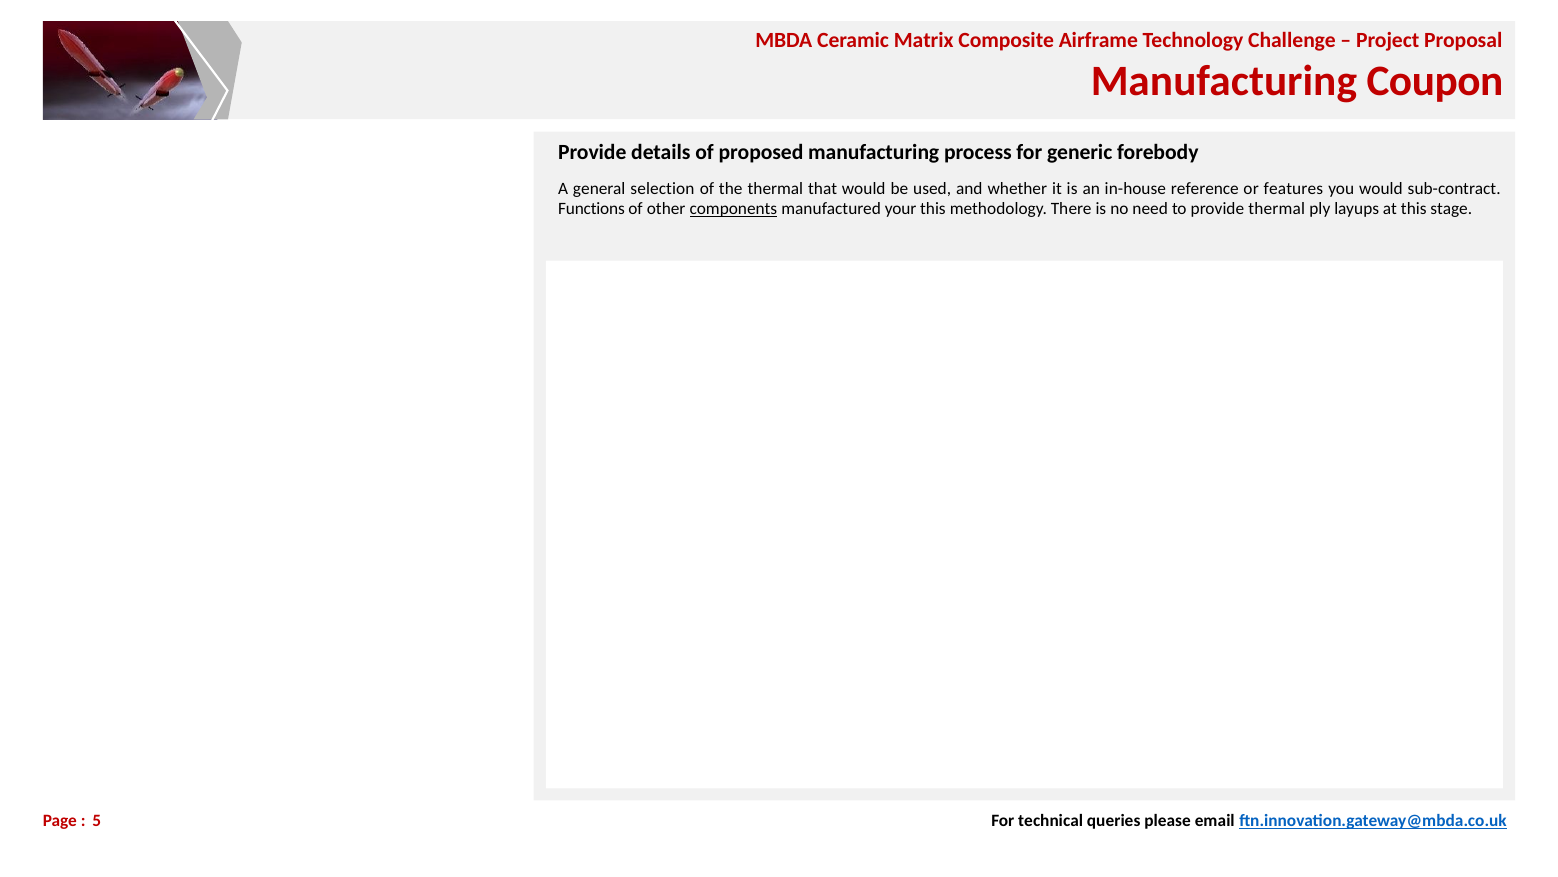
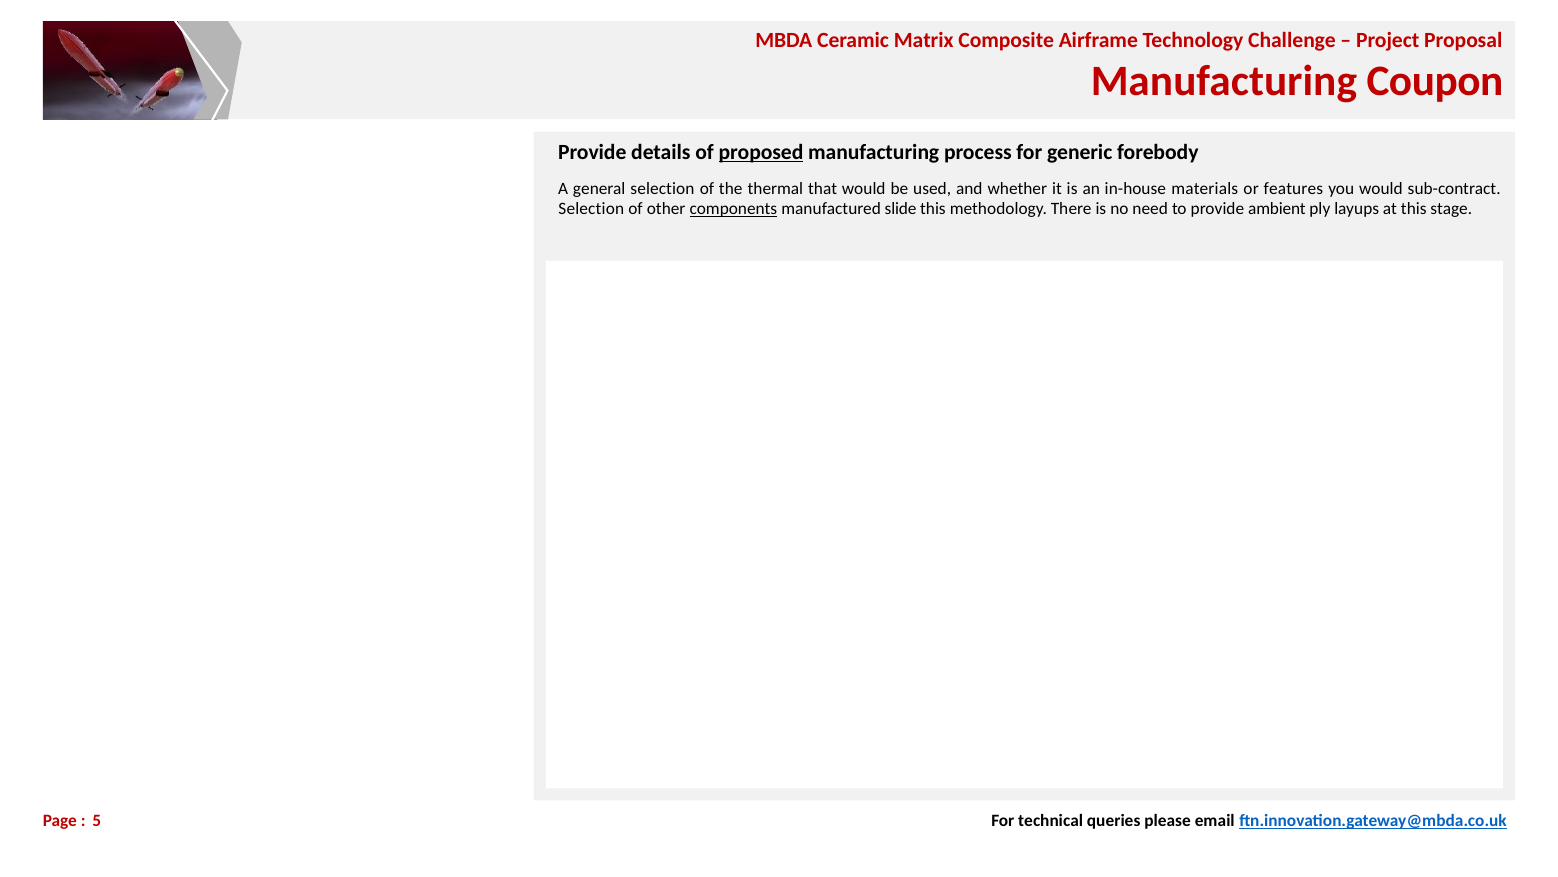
proposed underline: none -> present
reference: reference -> materials
Functions at (591, 209): Functions -> Selection
your: your -> slide
provide thermal: thermal -> ambient
